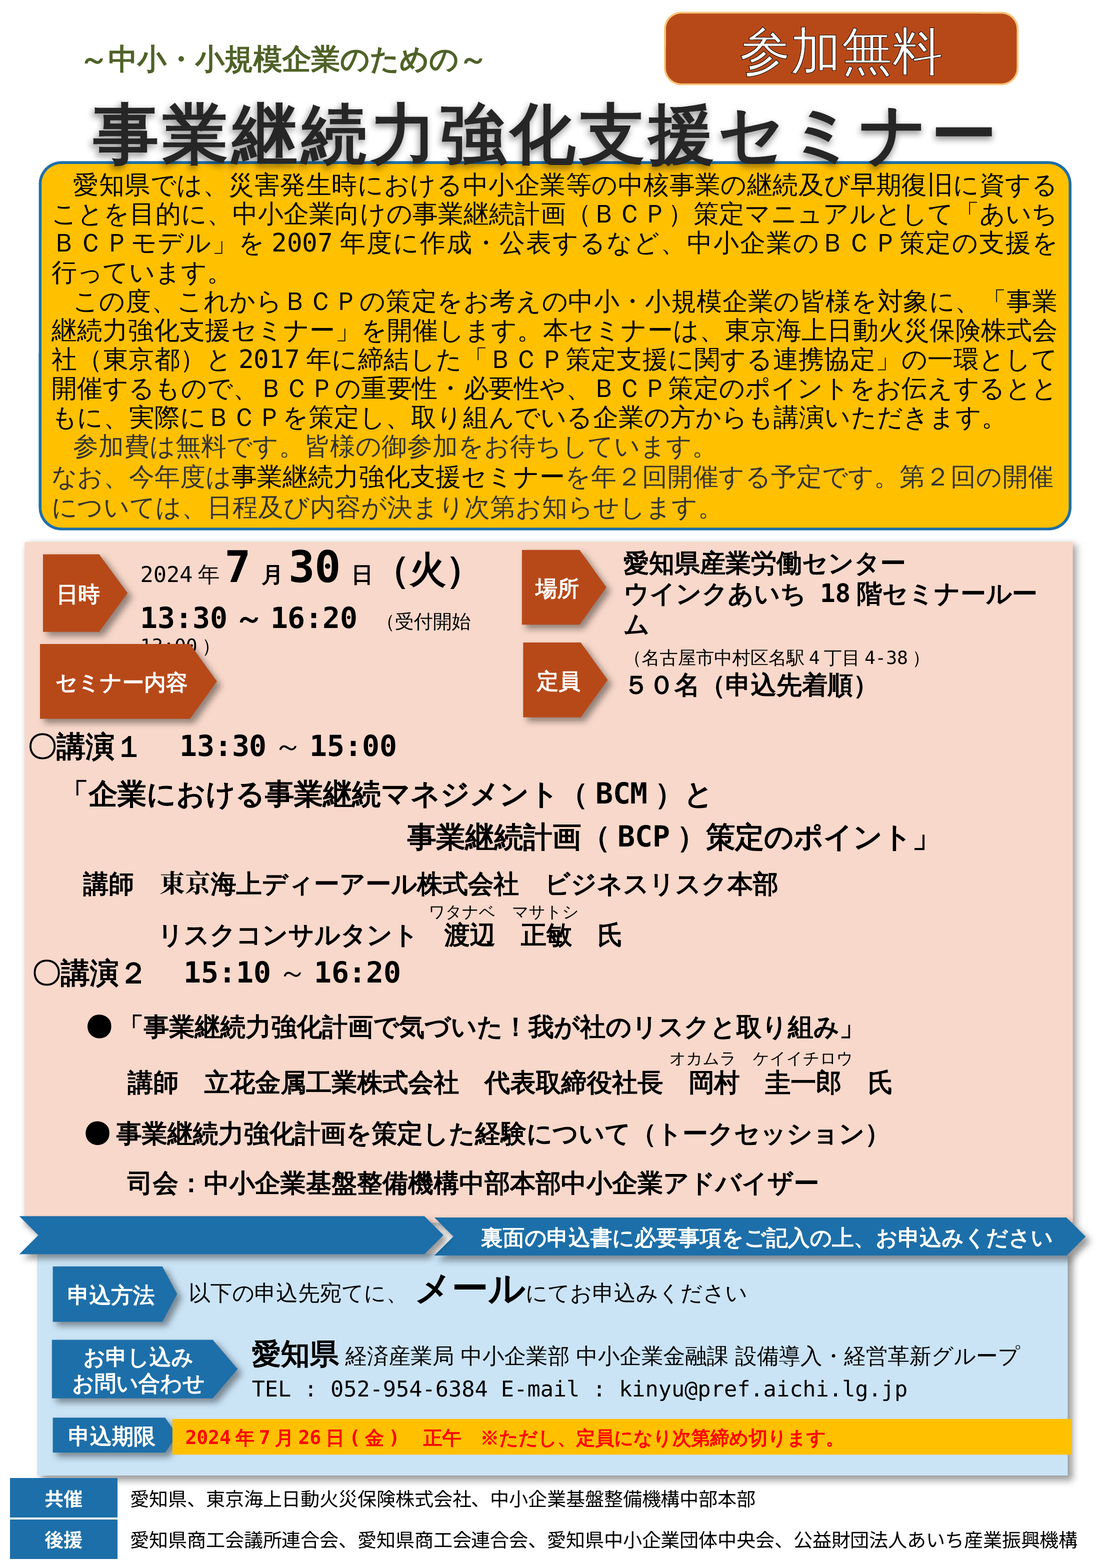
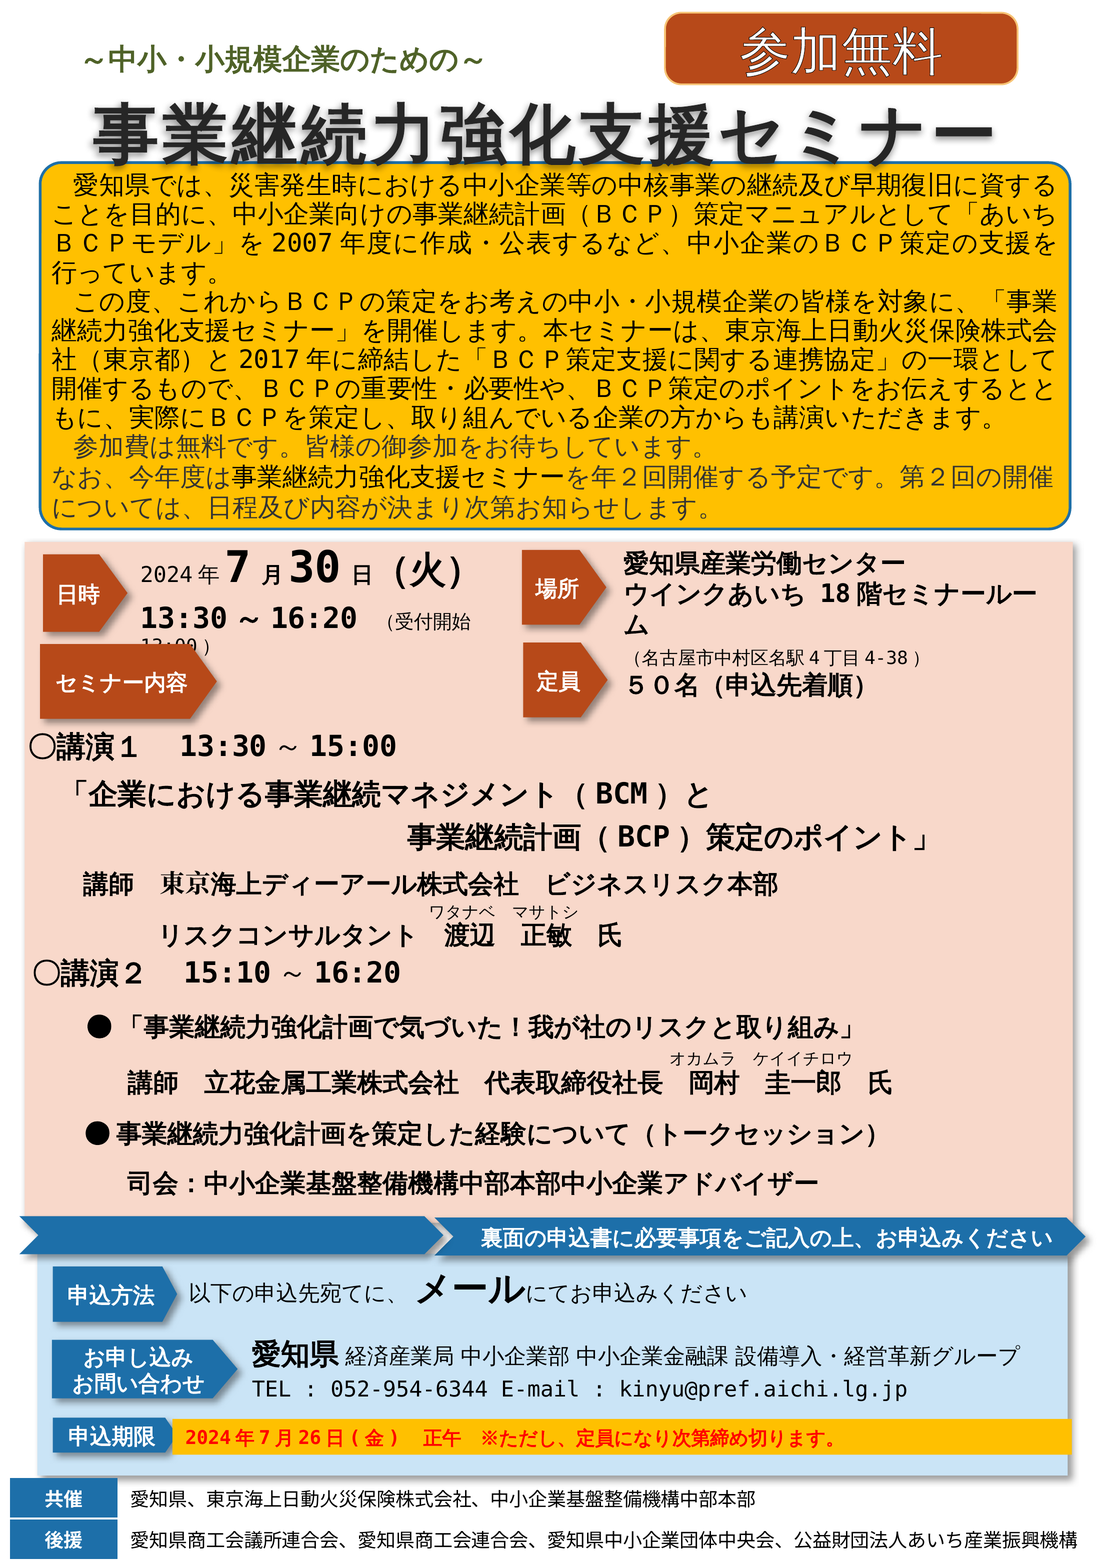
052-954-6384: 052-954-6384 -> 052-954-6344
